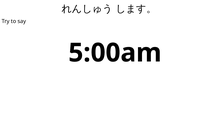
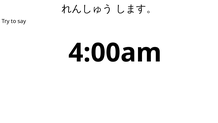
5:00am: 5:00am -> 4:00am
